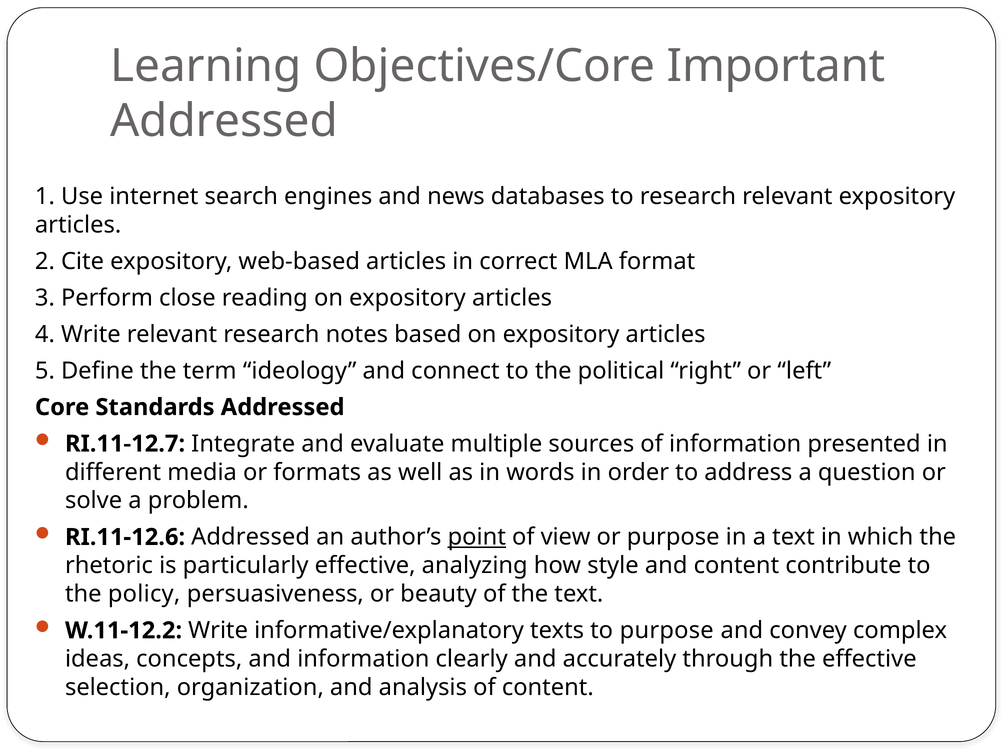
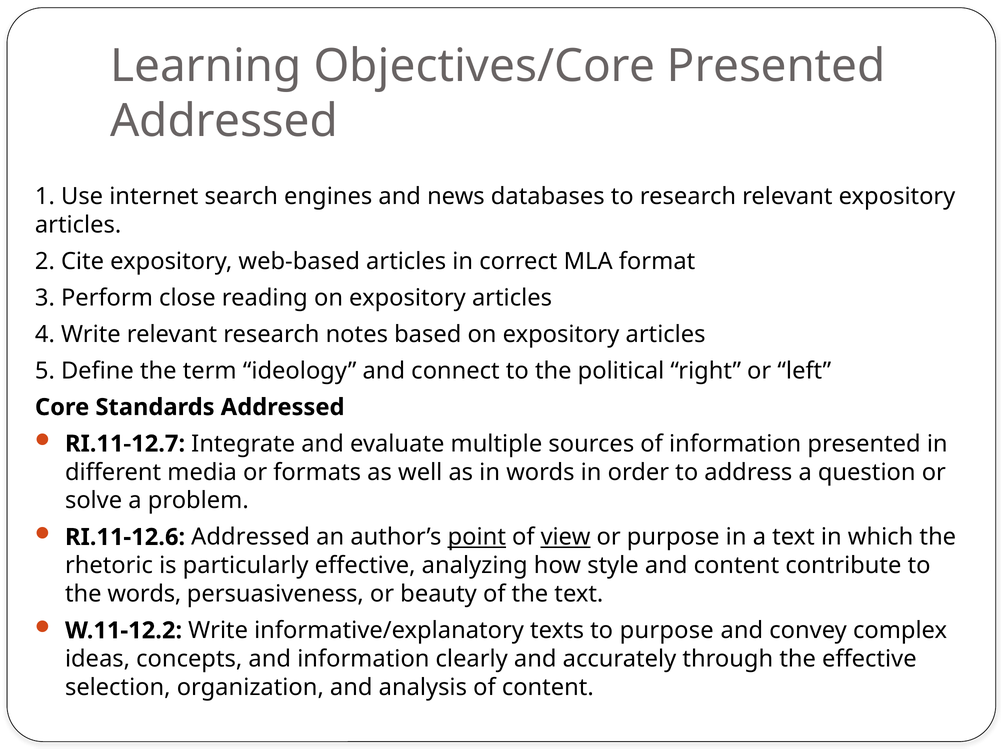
Objectives/Core Important: Important -> Presented
view underline: none -> present
the policy: policy -> words
